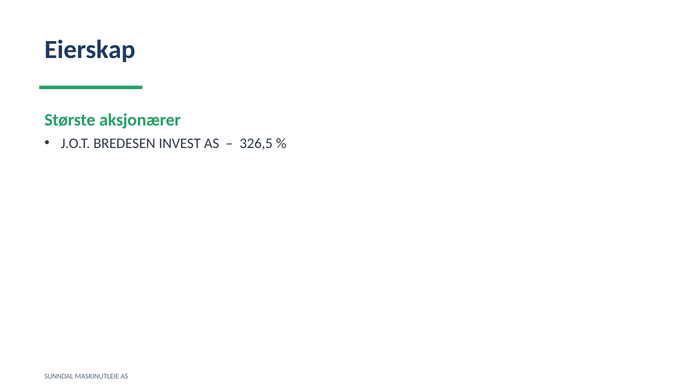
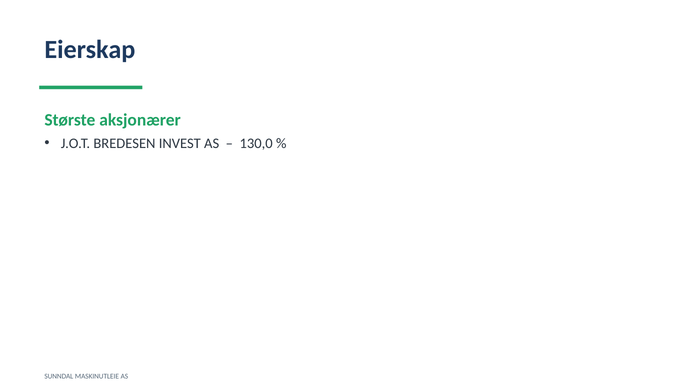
326,5: 326,5 -> 130,0
